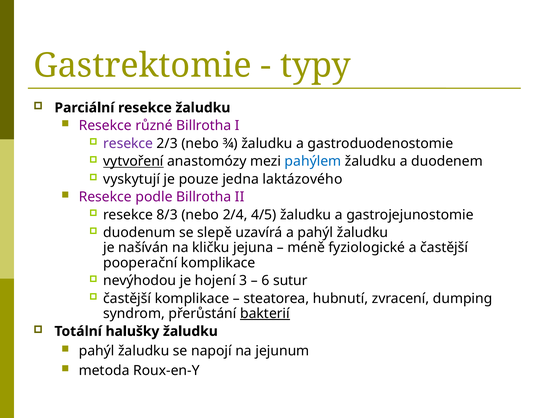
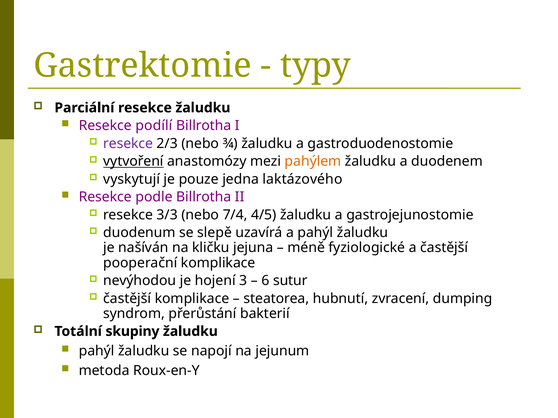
různé: různé -> podílí
pahýlem colour: blue -> orange
8/3: 8/3 -> 3/3
2/4: 2/4 -> 7/4
bakterií underline: present -> none
halušky: halušky -> skupiny
